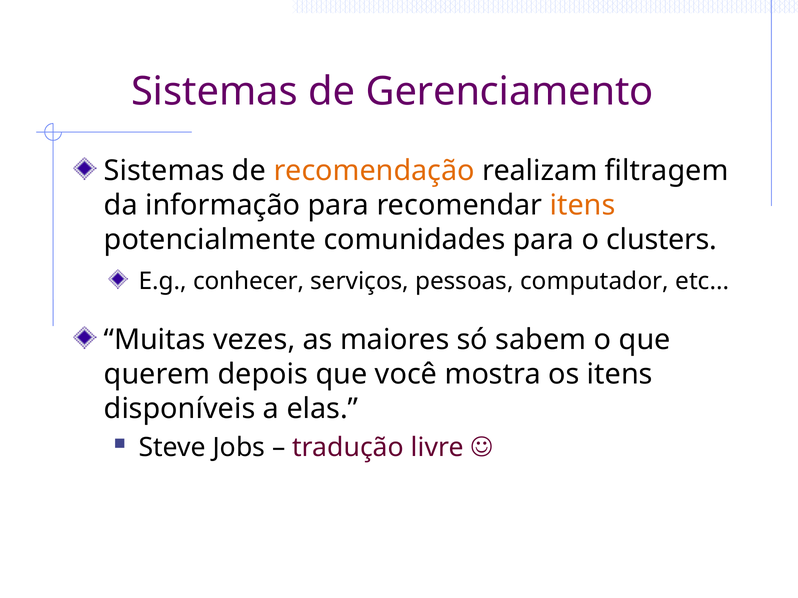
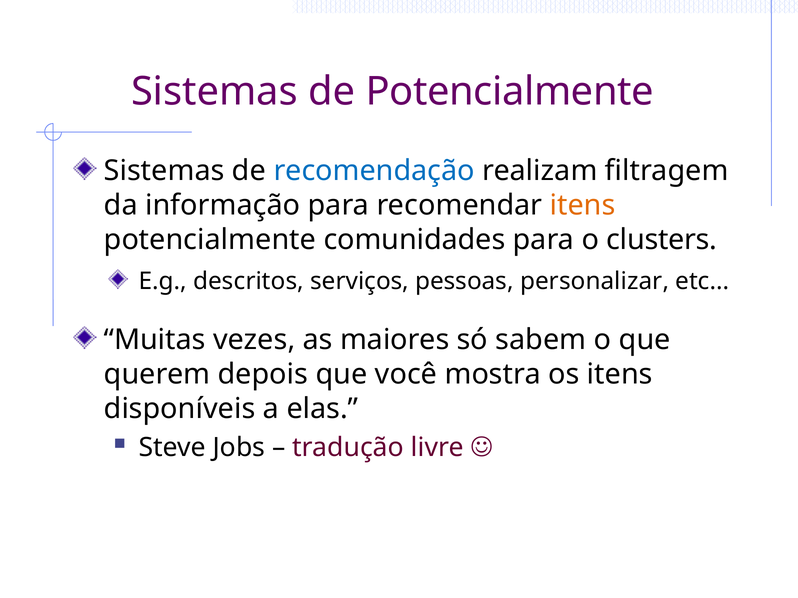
de Gerenciamento: Gerenciamento -> Potencialmente
recomendação colour: orange -> blue
conhecer: conhecer -> descritos
computador: computador -> personalizar
